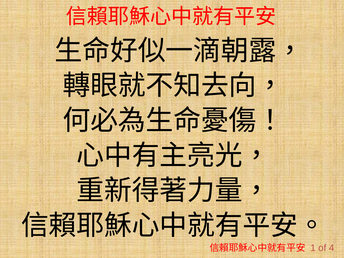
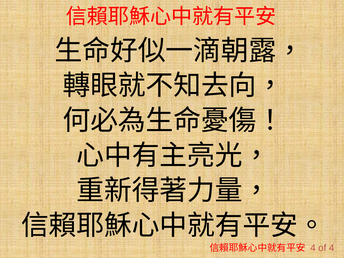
1 at (313, 248): 1 -> 4
